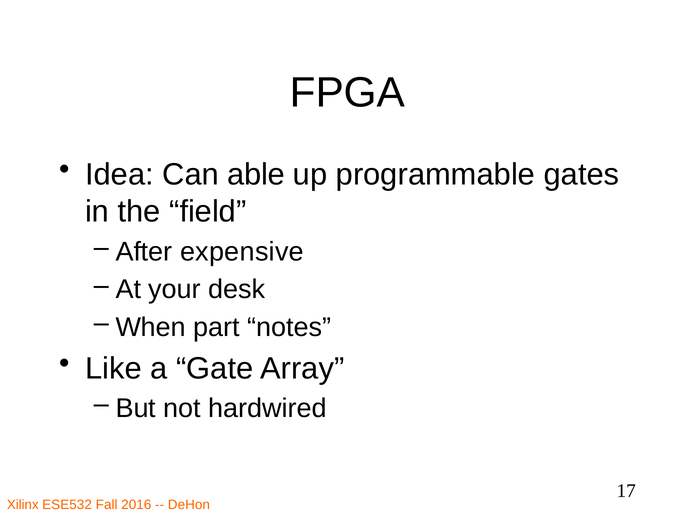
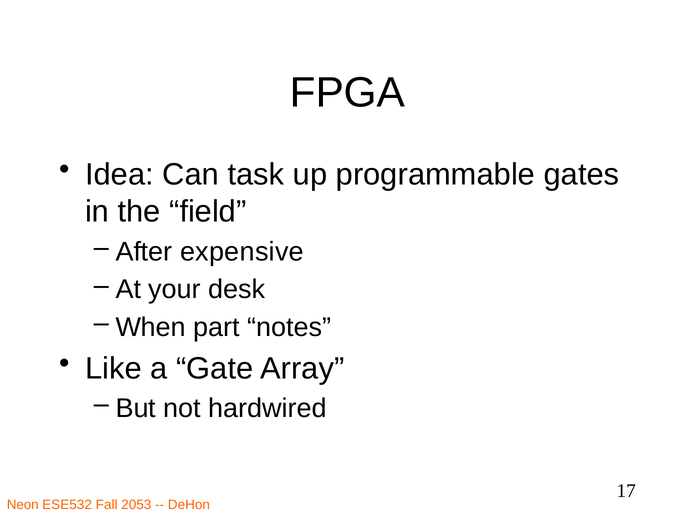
able: able -> task
Xilinx: Xilinx -> Neon
2016: 2016 -> 2053
